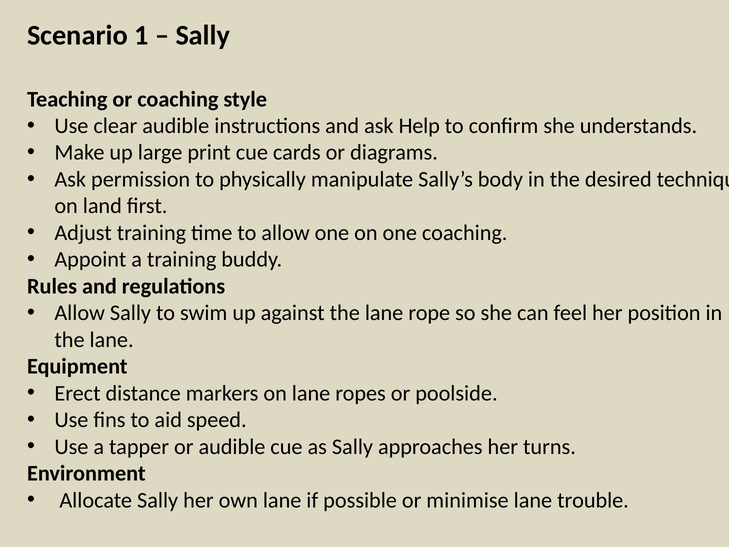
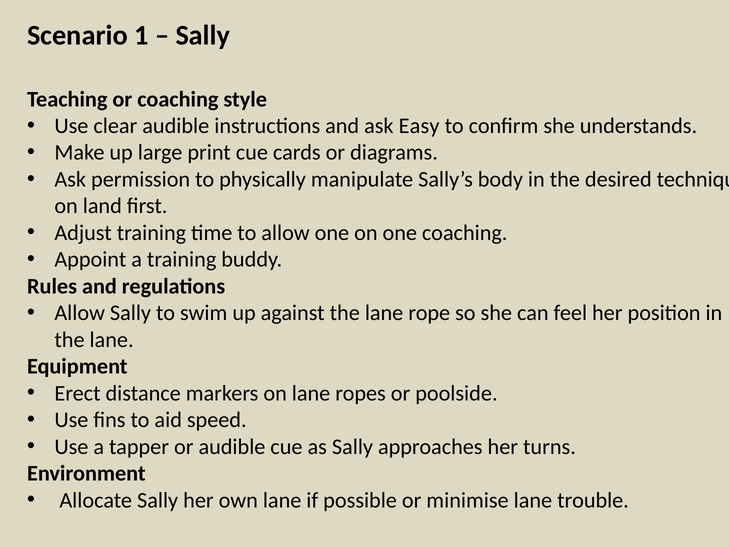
Help: Help -> Easy
